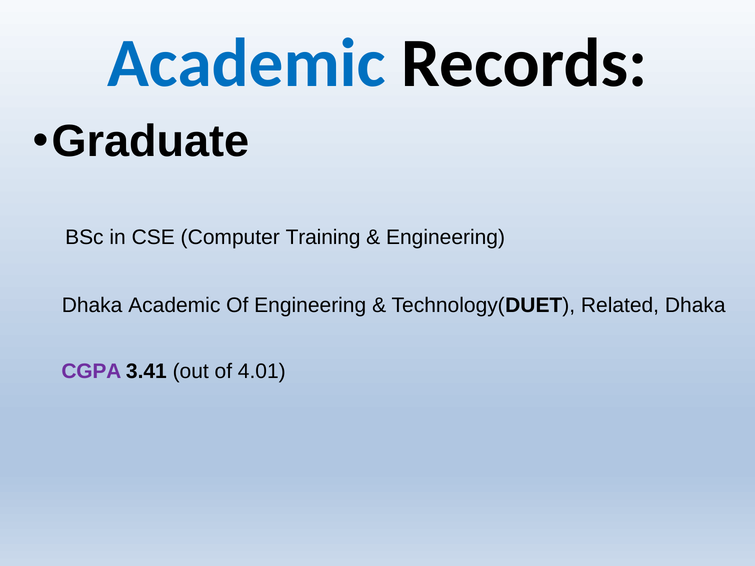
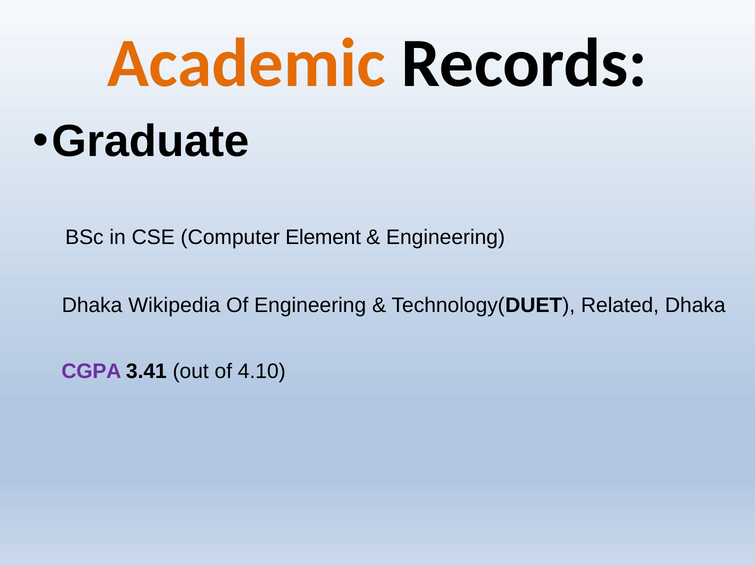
Academic at (246, 63) colour: blue -> orange
Training: Training -> Element
Dhaka Academic: Academic -> Wikipedia
4.01: 4.01 -> 4.10
